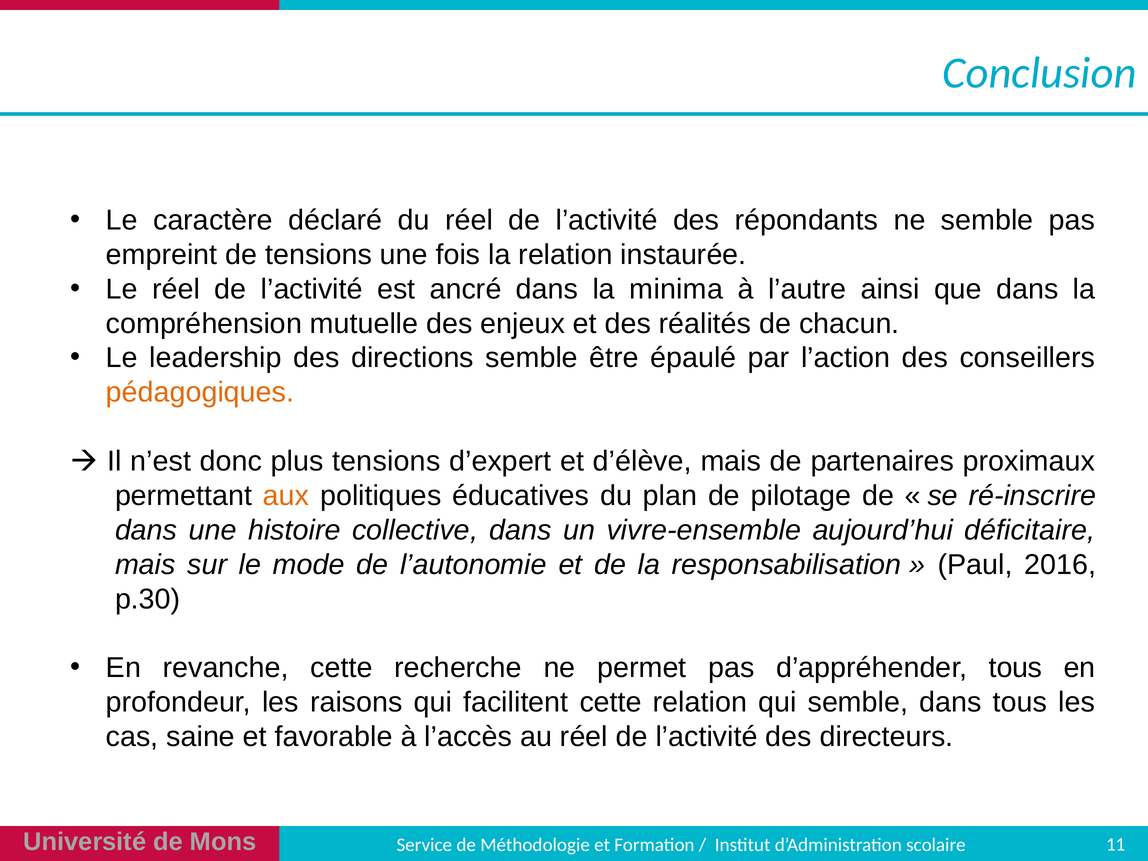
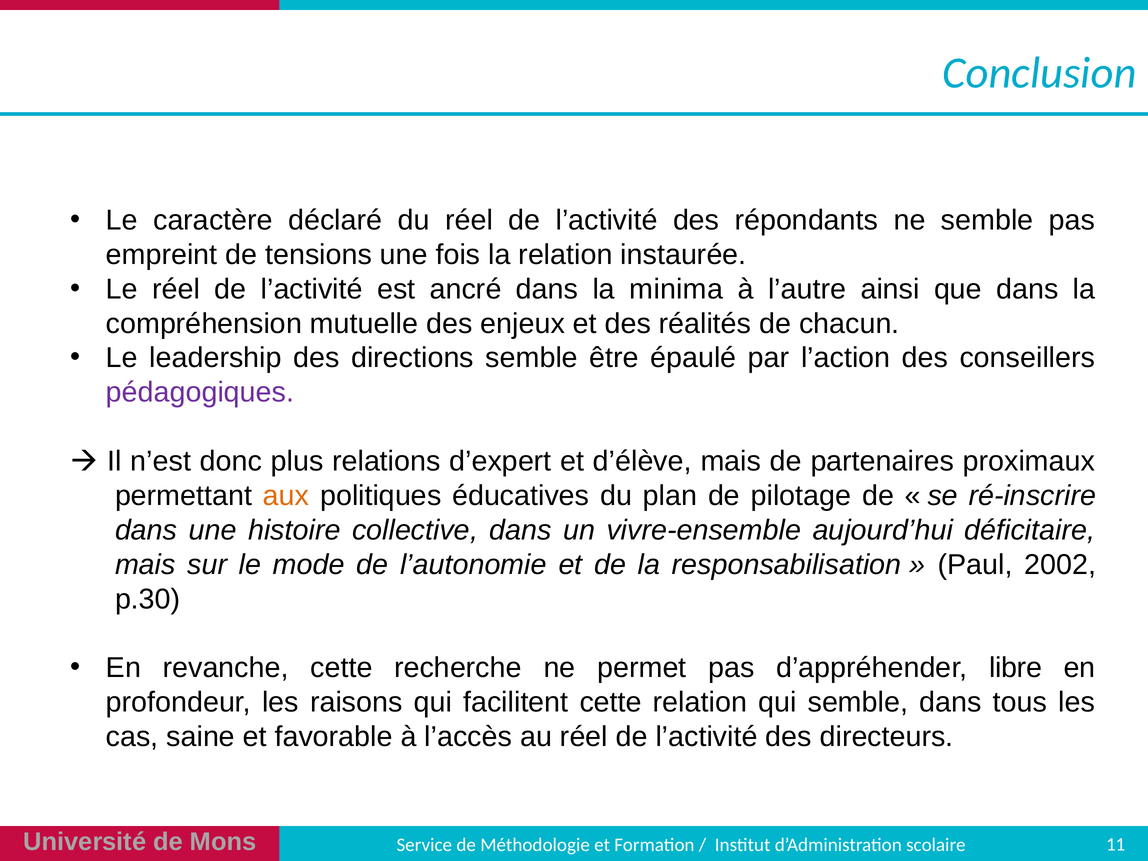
pédagogiques colour: orange -> purple
plus tensions: tensions -> relations
2016: 2016 -> 2002
d’appréhender tous: tous -> libre
